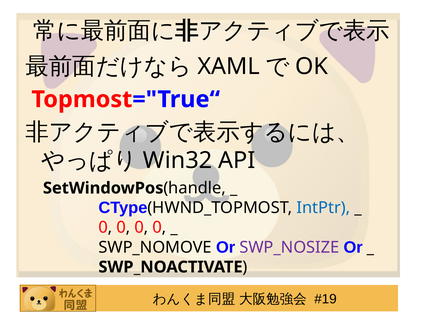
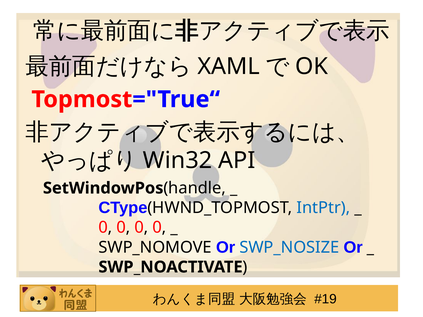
SWP_NOSIZE colour: purple -> blue
